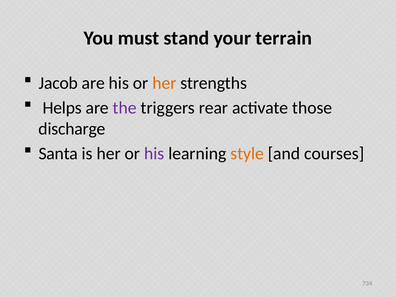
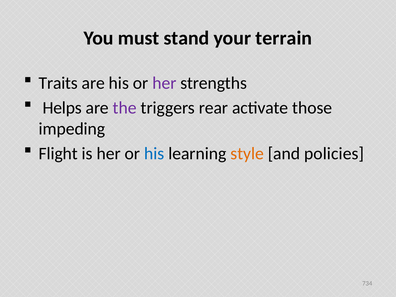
Jacob: Jacob -> Traits
her at (164, 83) colour: orange -> purple
discharge: discharge -> impeding
Santa: Santa -> Flight
his at (154, 153) colour: purple -> blue
courses: courses -> policies
